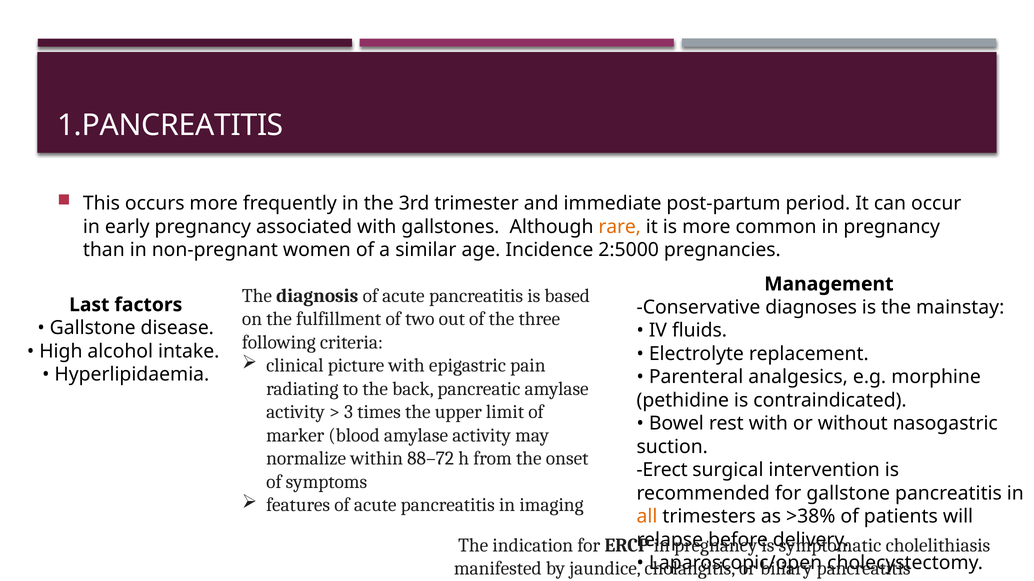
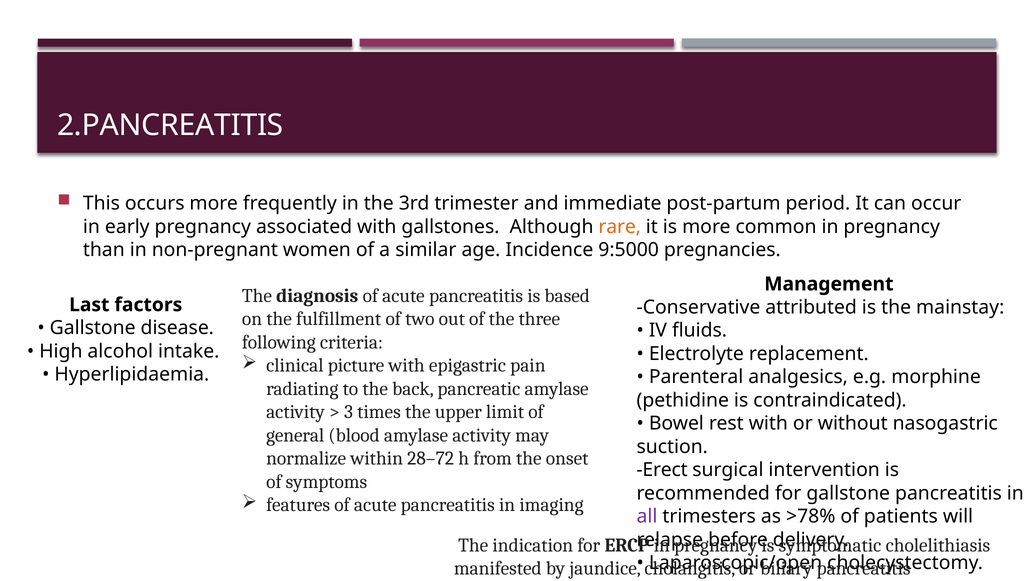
1.PANCREATITIS: 1.PANCREATITIS -> 2.PANCREATITIS
2:5000: 2:5000 -> 9:5000
diagnoses: diagnoses -> attributed
marker: marker -> general
88–72: 88–72 -> 28–72
all colour: orange -> purple
>38%: >38% -> >78%
